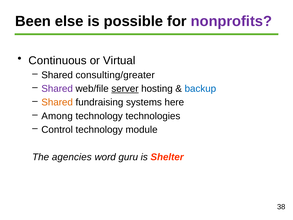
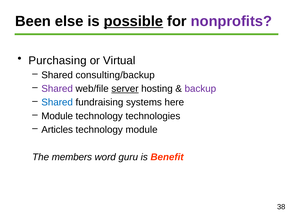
possible underline: none -> present
Continuous: Continuous -> Purchasing
consulting/greater: consulting/greater -> consulting/backup
backup colour: blue -> purple
Shared at (57, 102) colour: orange -> blue
Among at (57, 116): Among -> Module
Control: Control -> Articles
agencies: agencies -> members
Shelter: Shelter -> Benefit
